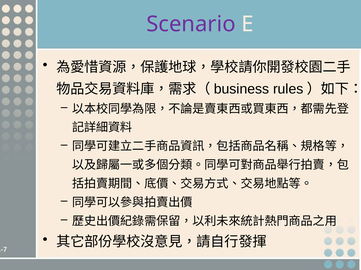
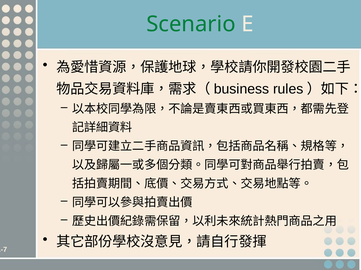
Scenario colour: purple -> green
